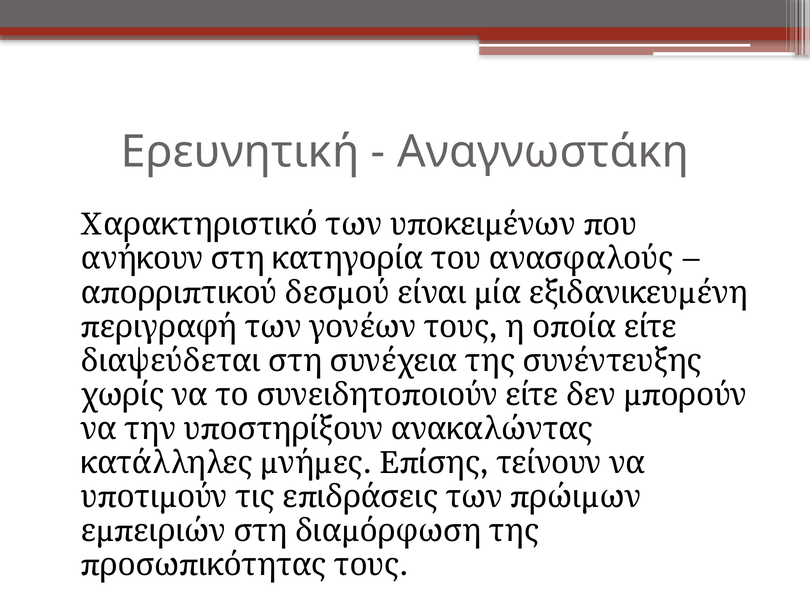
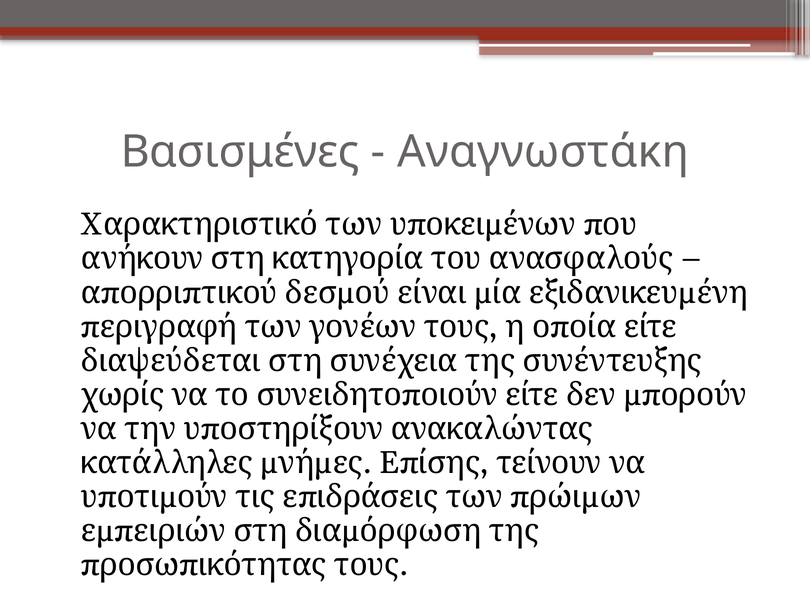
Ερευνητική: Ερευνητική -> Βασισμένες
